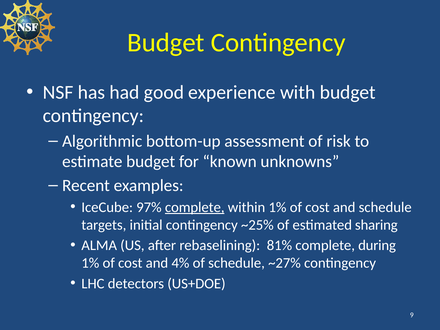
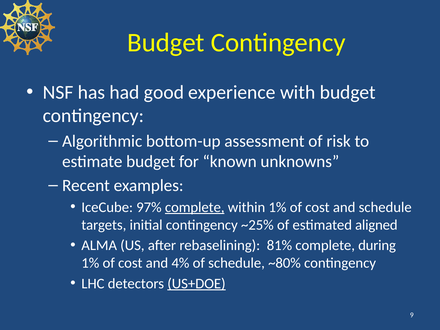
sharing: sharing -> aligned
~27%: ~27% -> ~80%
US+DOE underline: none -> present
